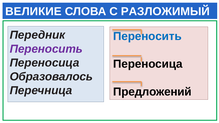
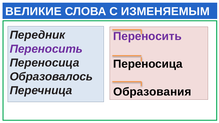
РАЗЛОЖИМЫЙ: РАЗЛОЖИМЫЙ -> ИЗМЕНЯЕМЫМ
Переносить at (147, 36) colour: blue -> purple
Предложений: Предложений -> Образования
